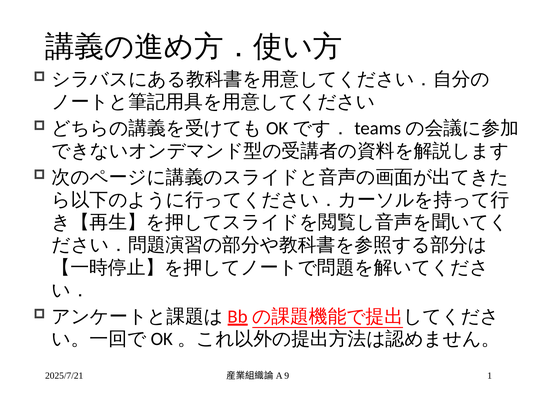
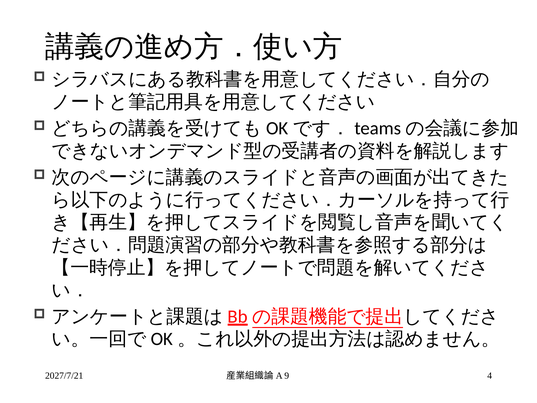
2025/7/21: 2025/7/21 -> 2027/7/21
1: 1 -> 4
